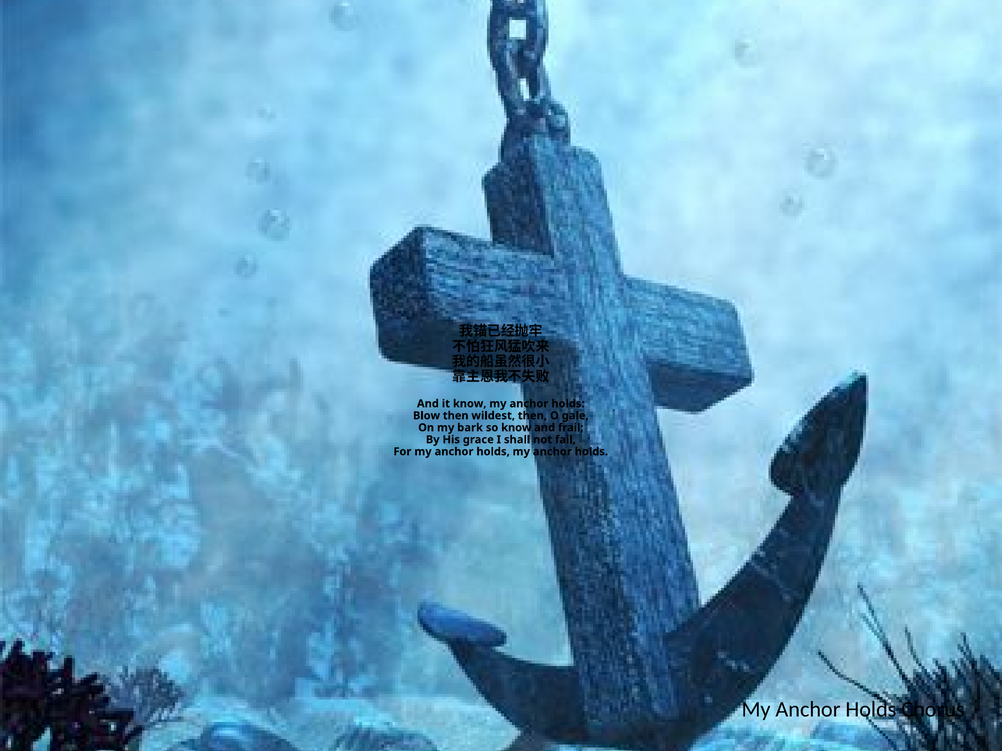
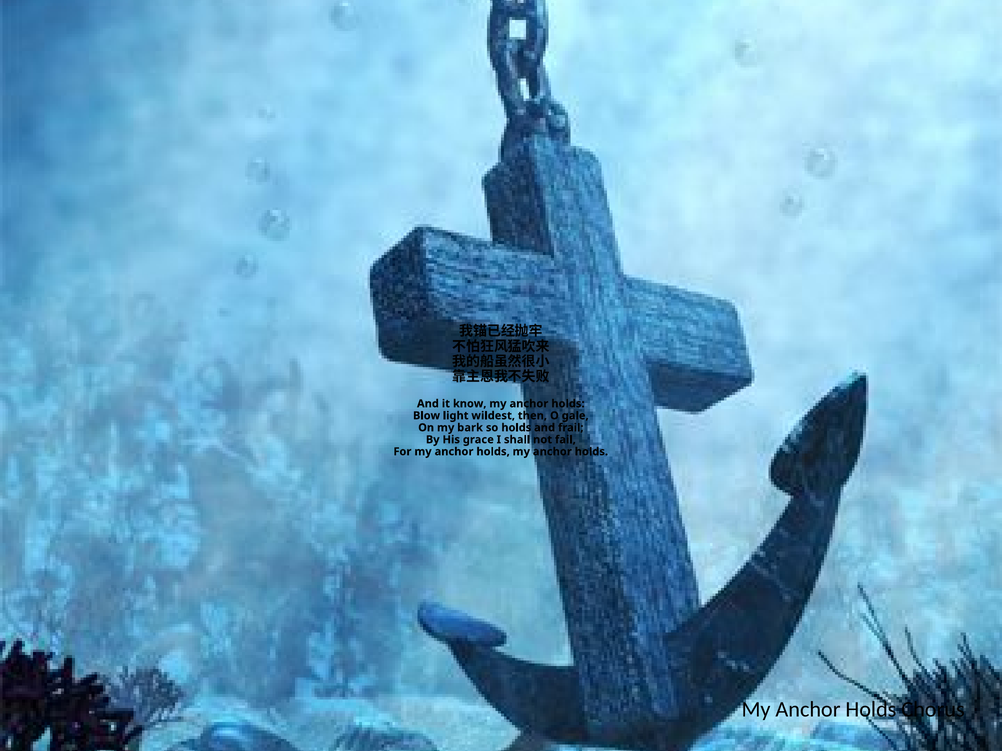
Blow then: then -> light
so know: know -> holds
